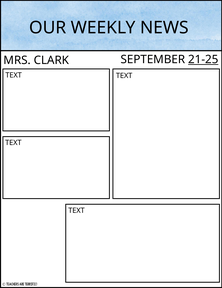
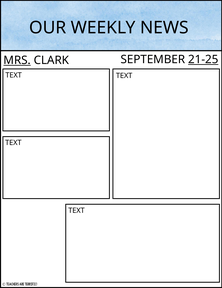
MRS underline: none -> present
